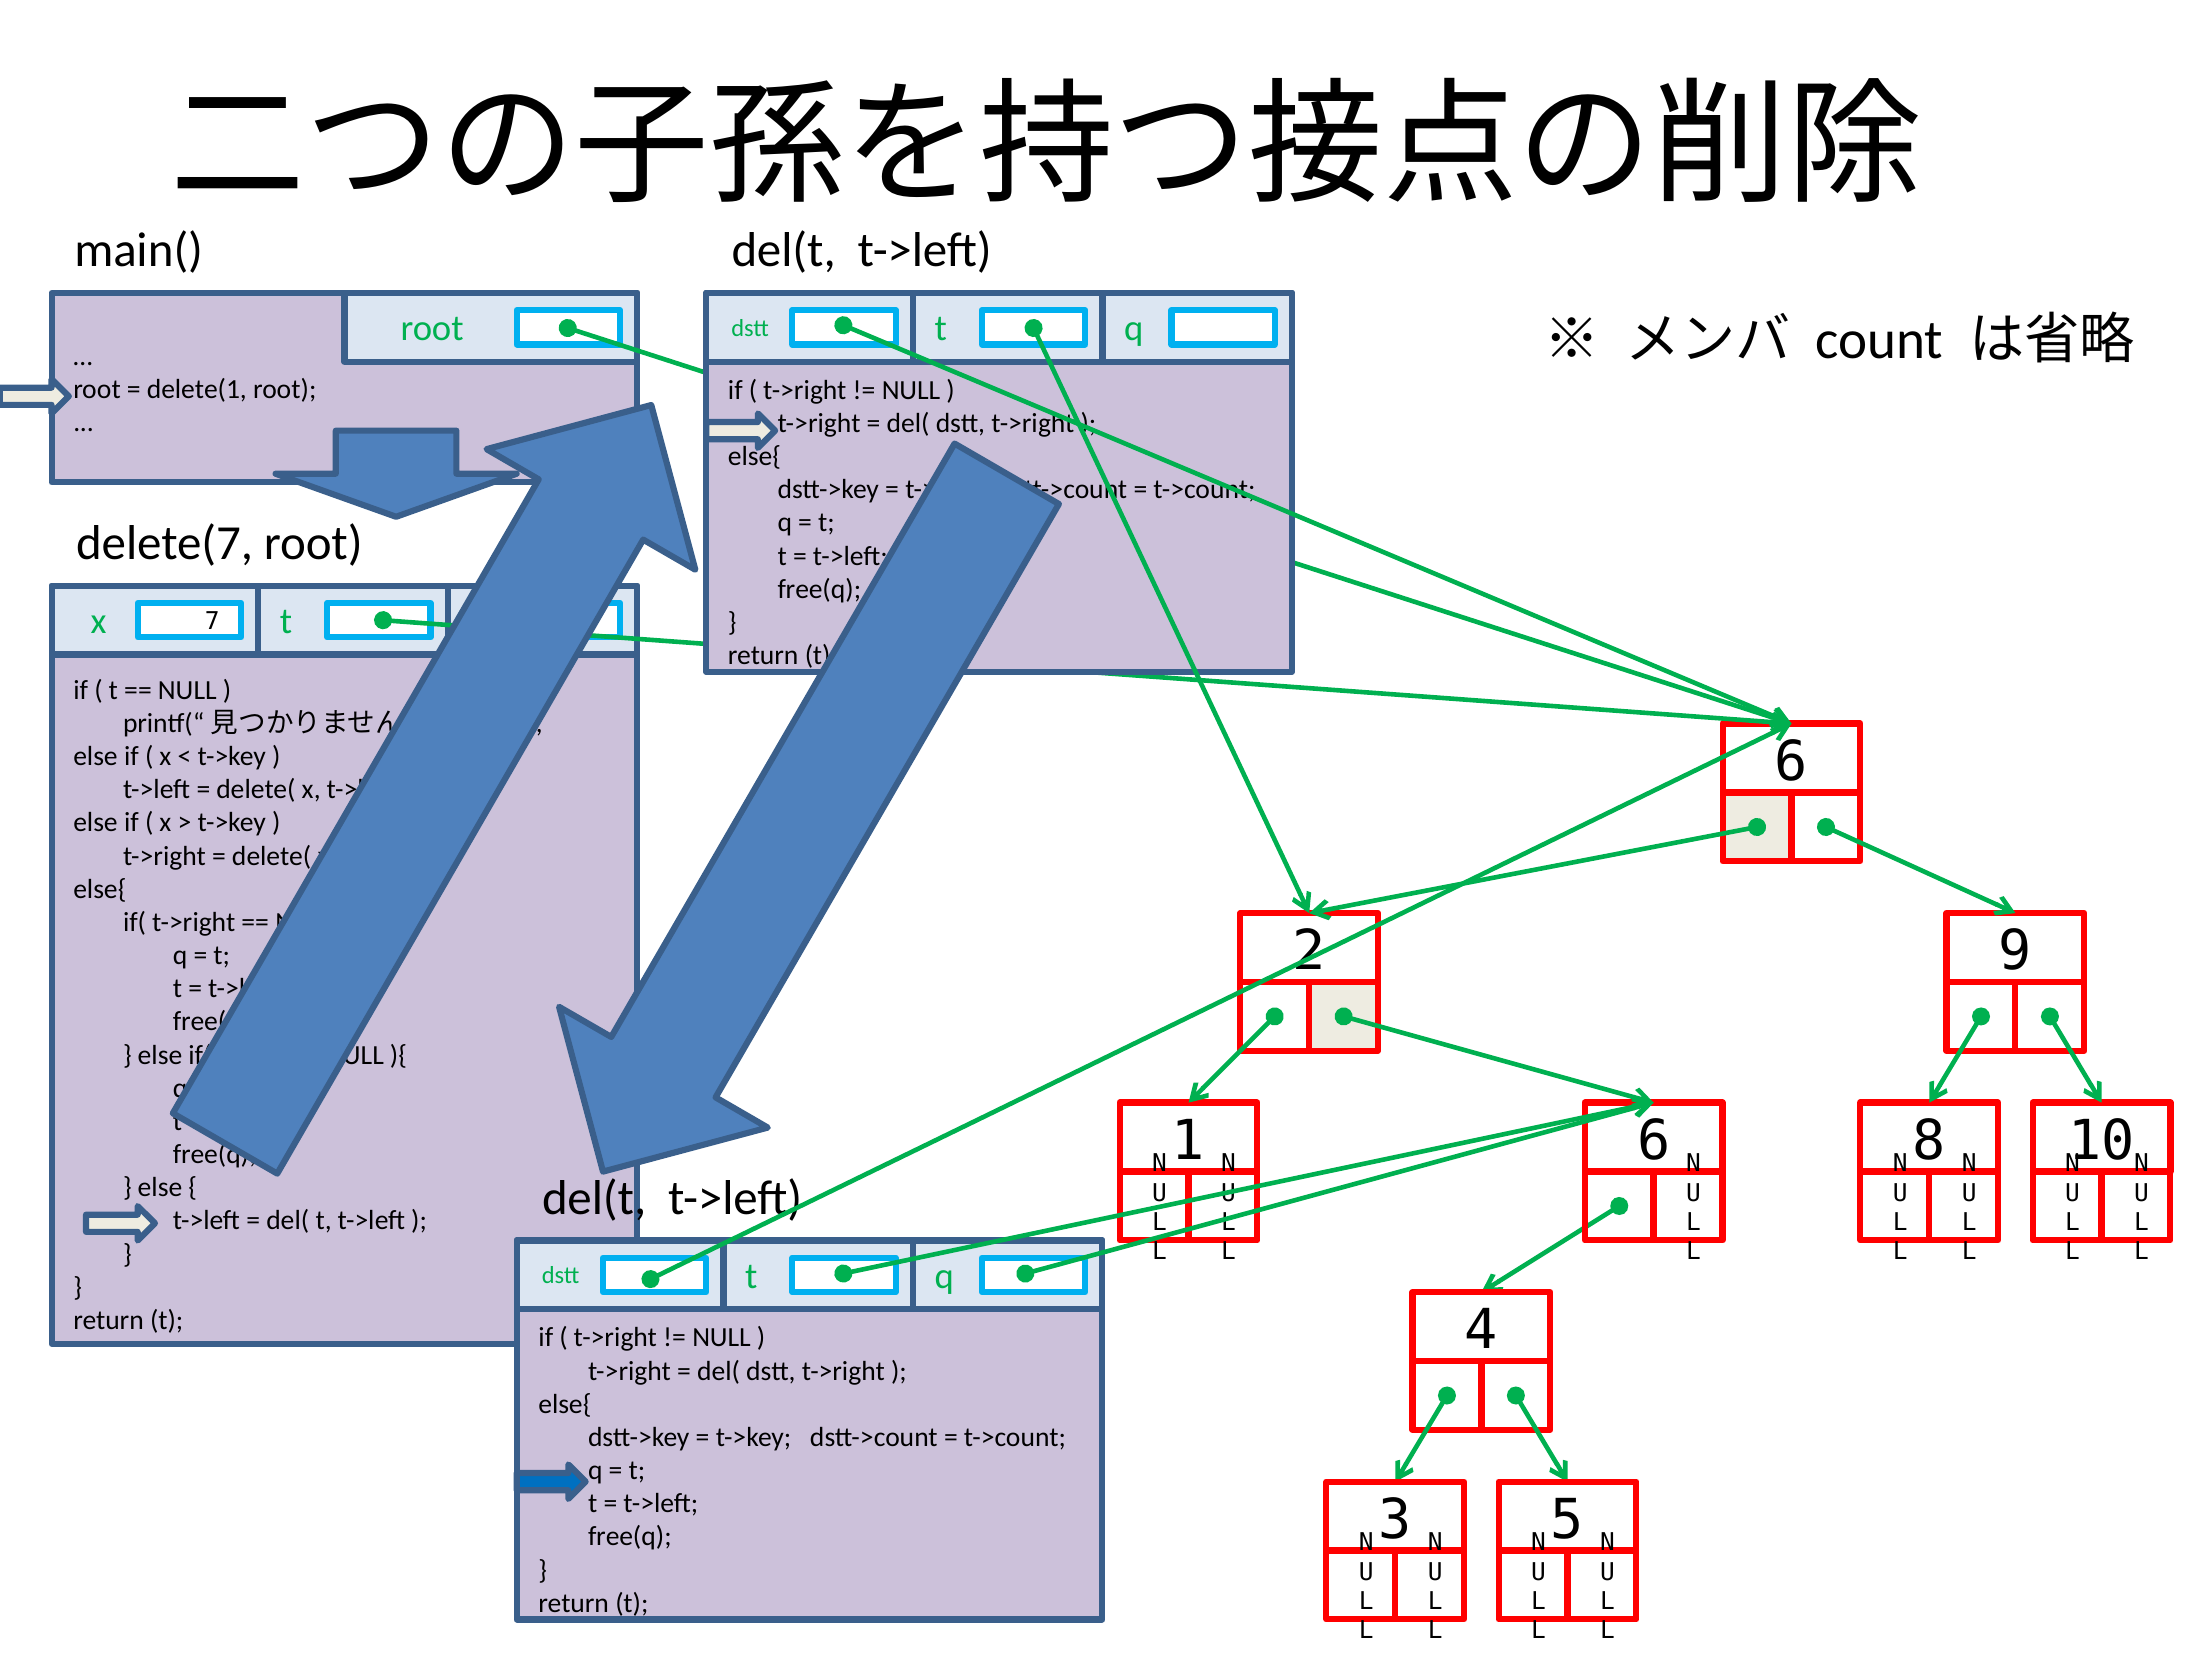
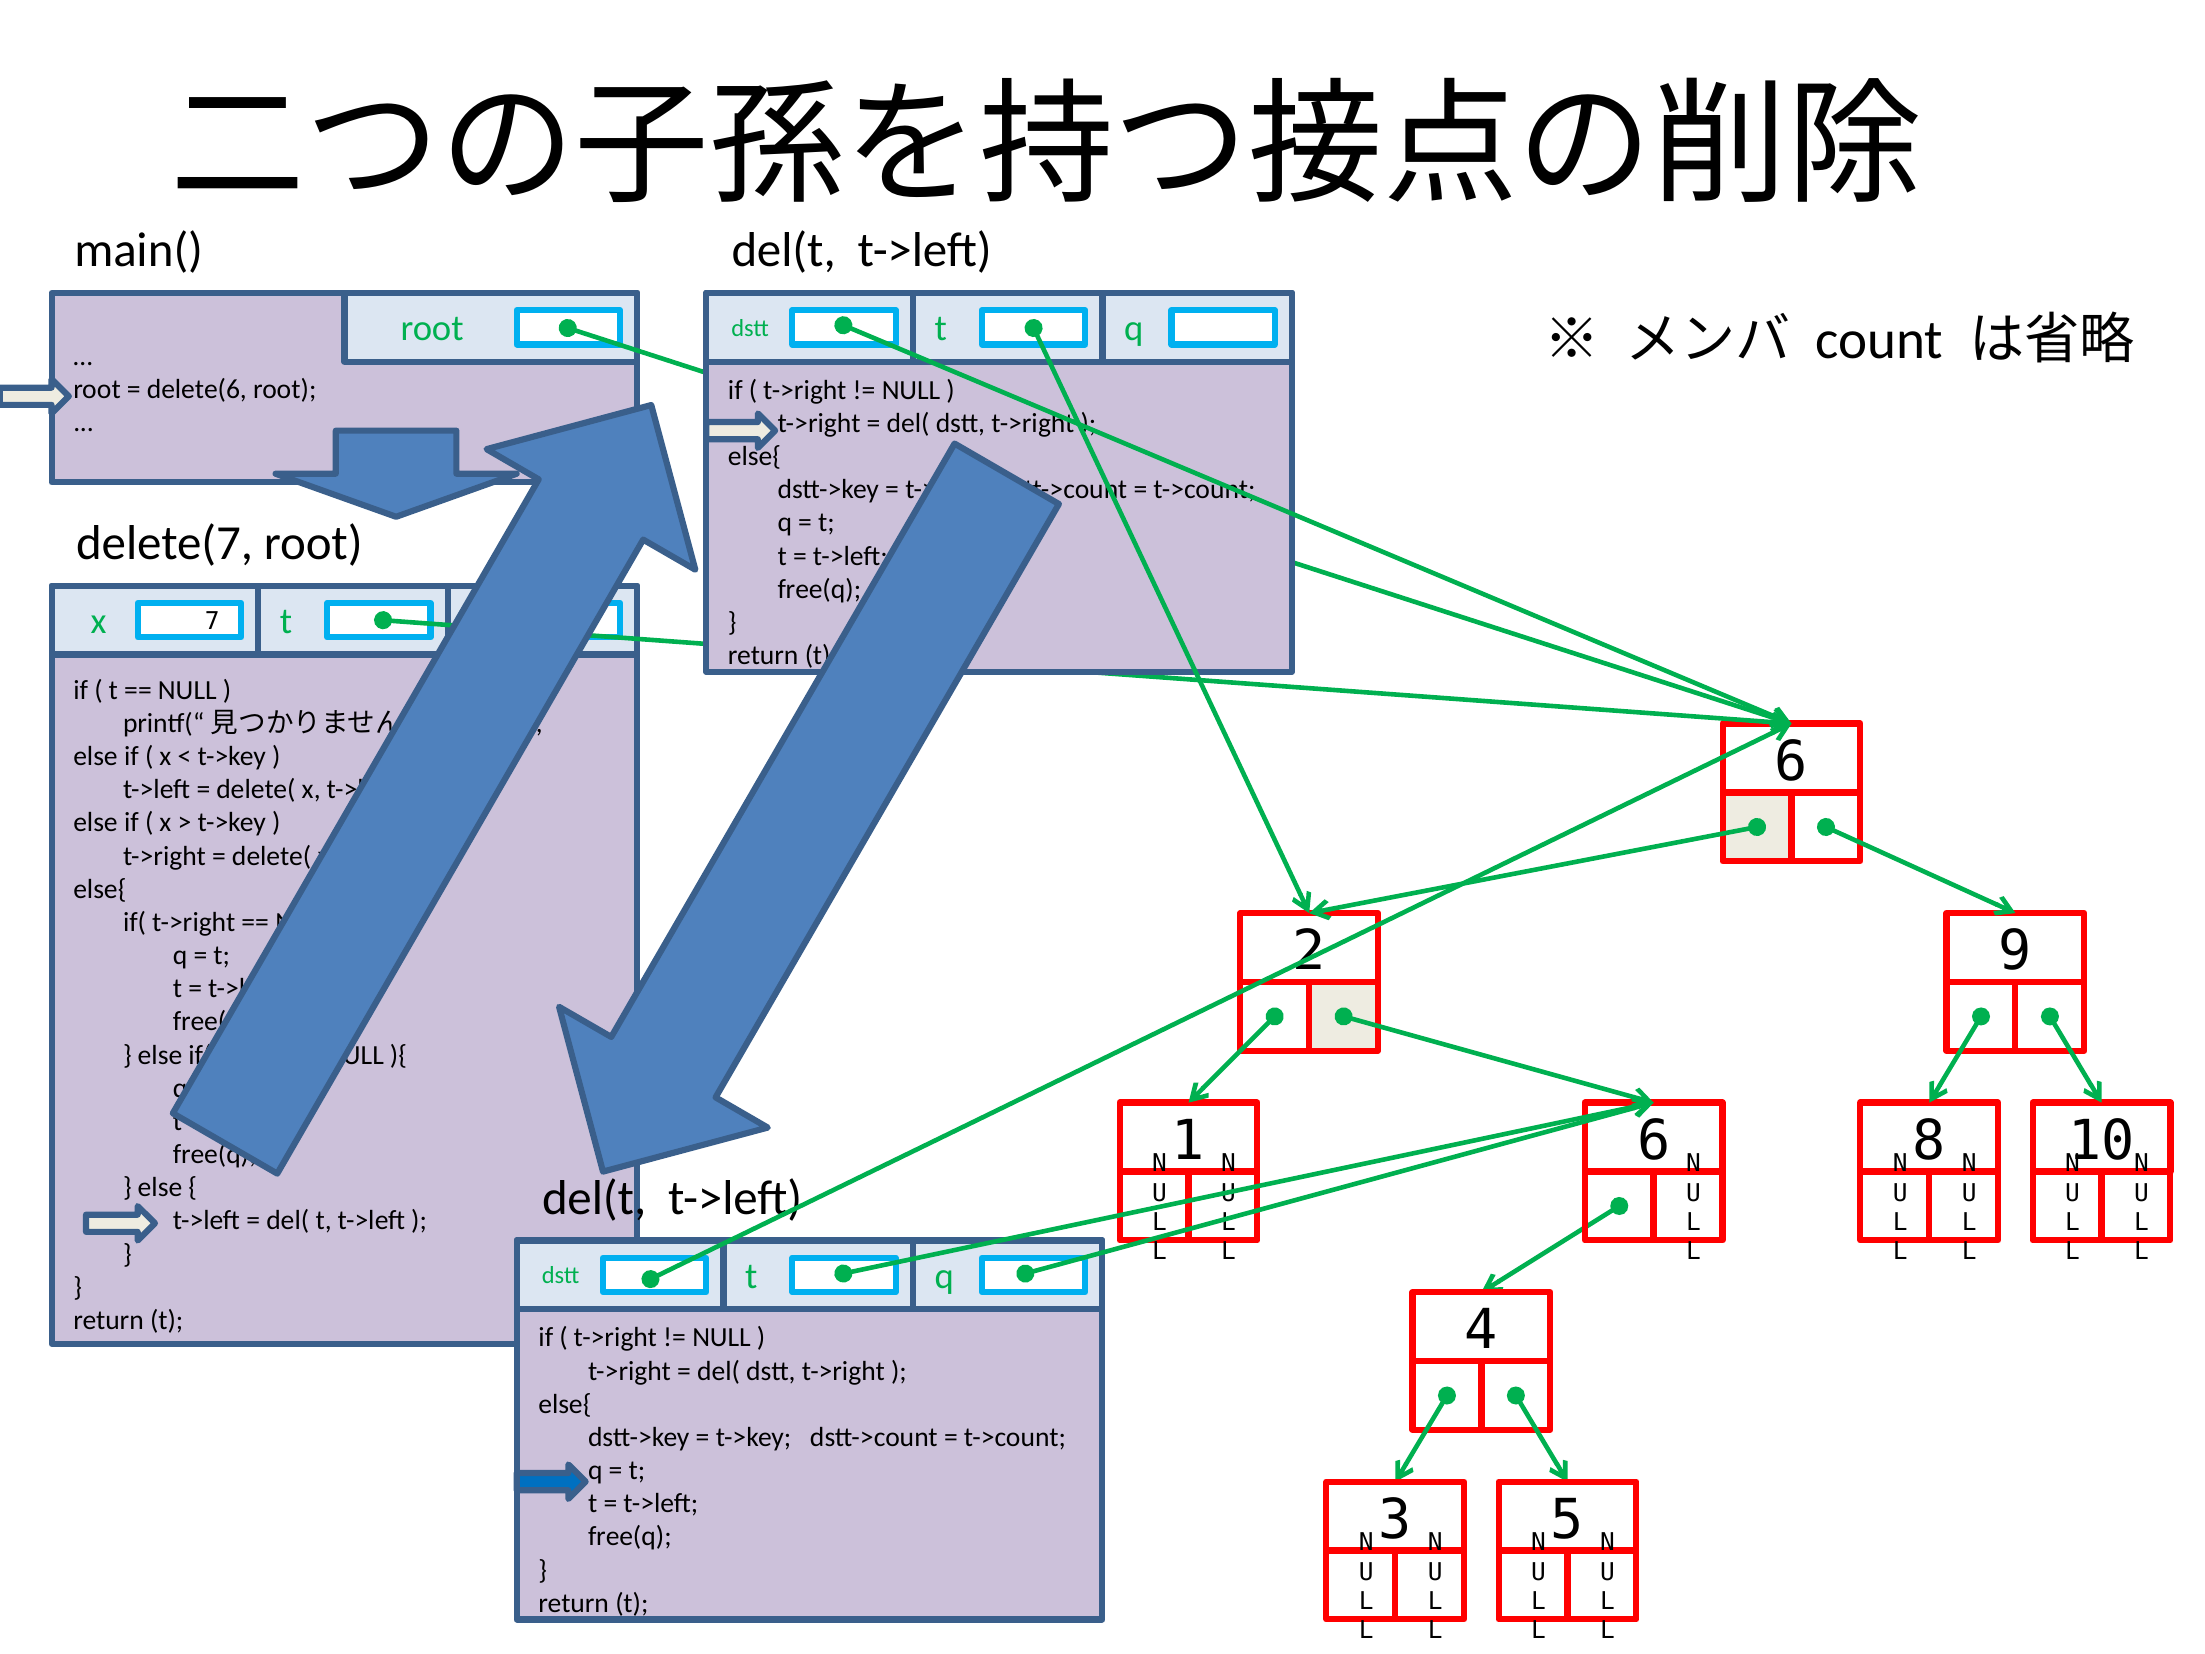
delete(1: delete(1 -> delete(6
